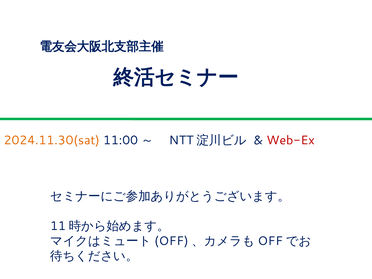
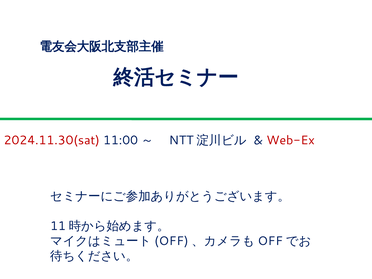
2024.11.30(sat colour: orange -> red
